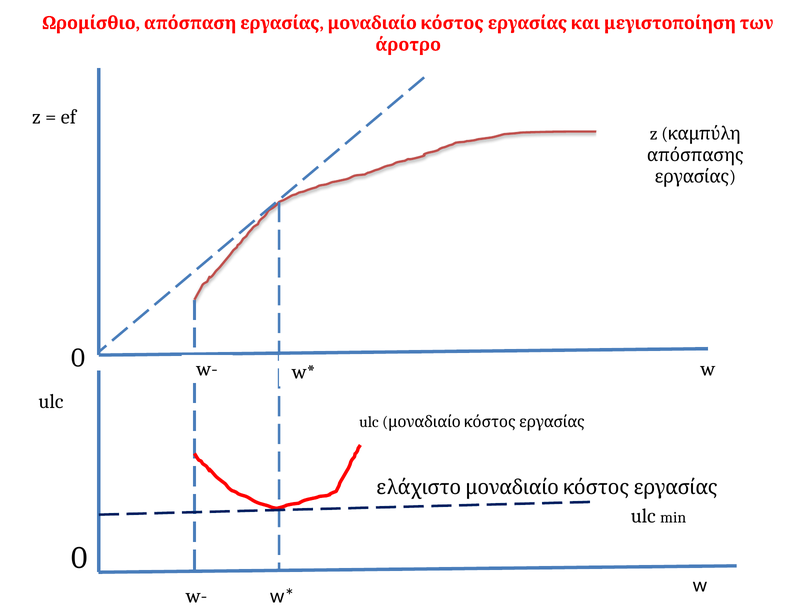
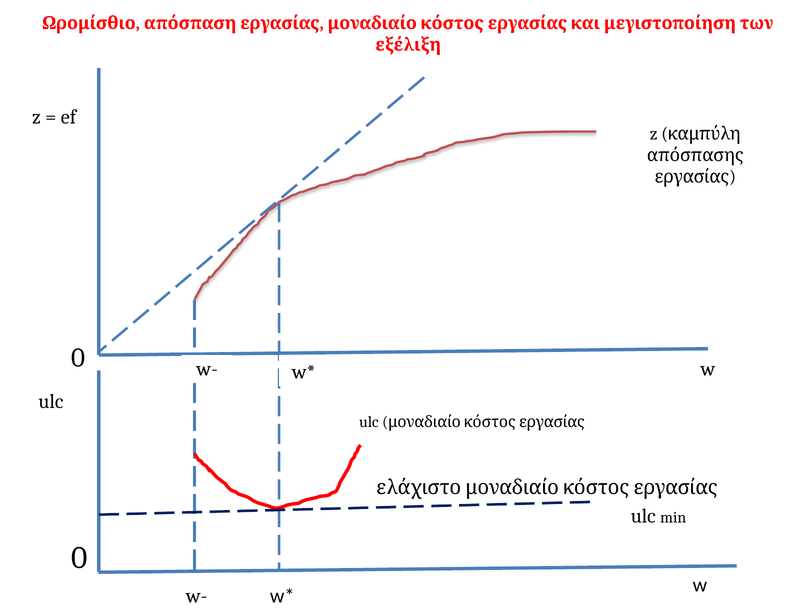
άροτρο: άροτρο -> εξέλιξη
